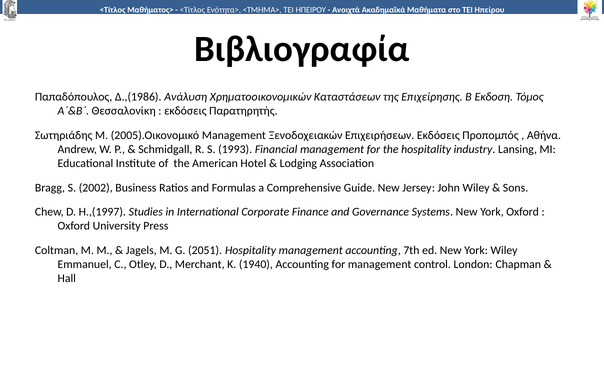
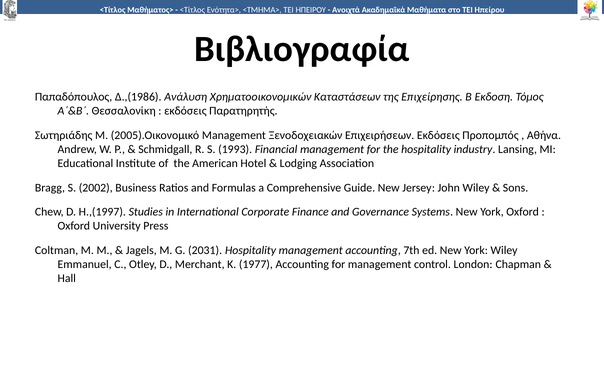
2051: 2051 -> 2031
1940: 1940 -> 1977
